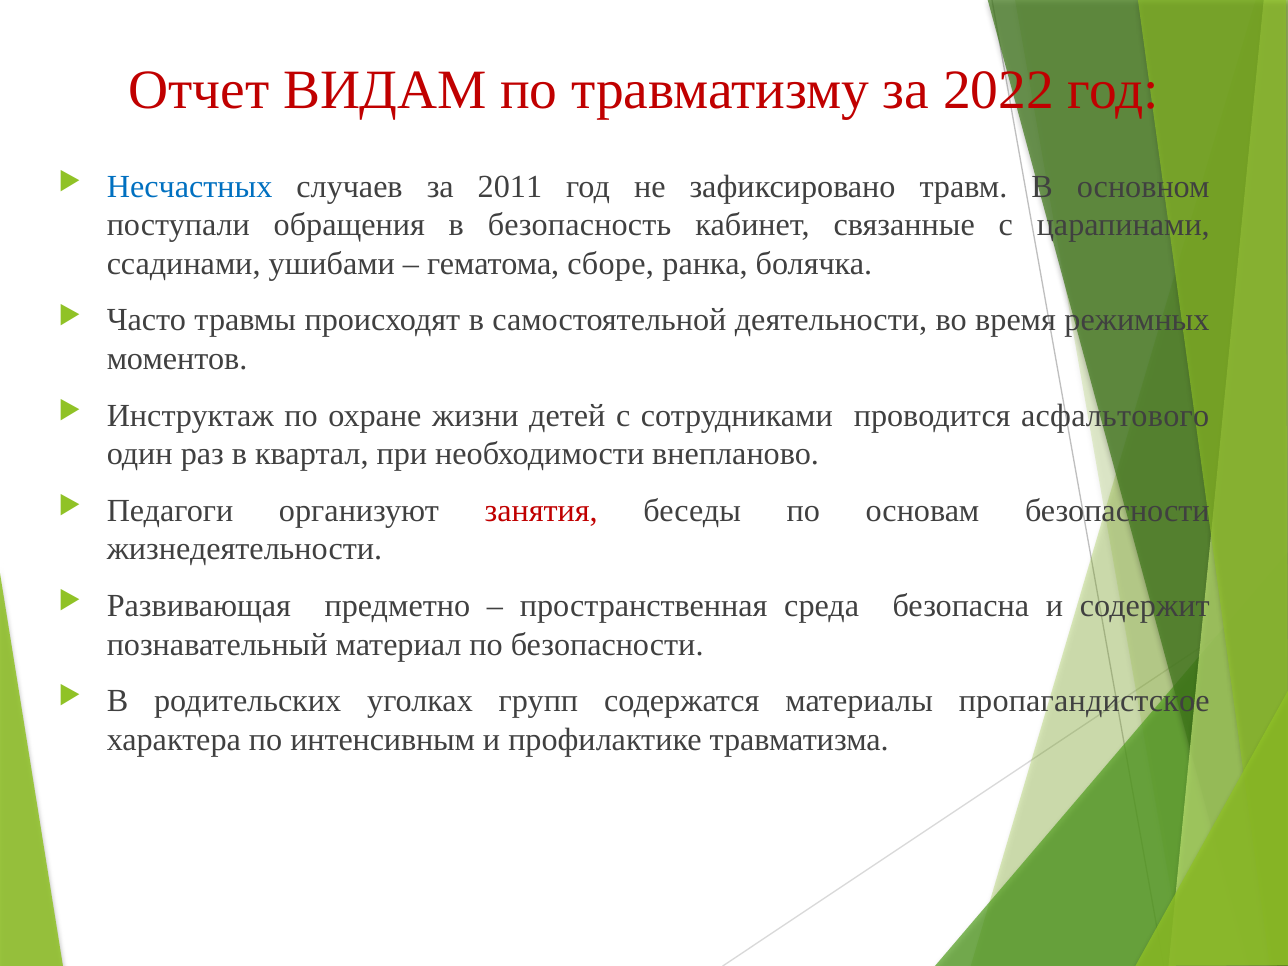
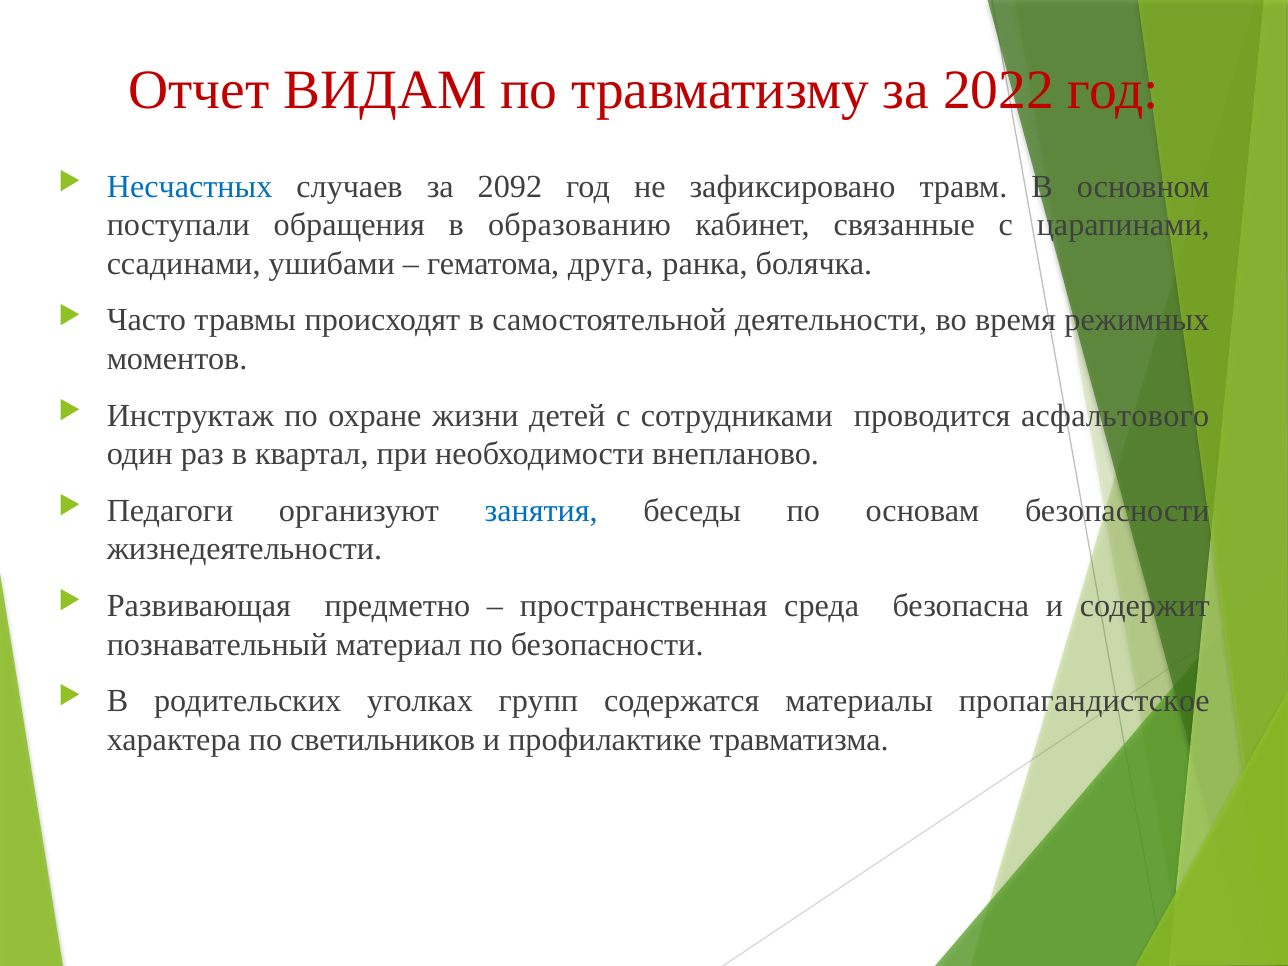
2011: 2011 -> 2092
безопасность: безопасность -> образованию
сборе: сборе -> друга
занятия colour: red -> blue
интенсивным: интенсивным -> светильников
